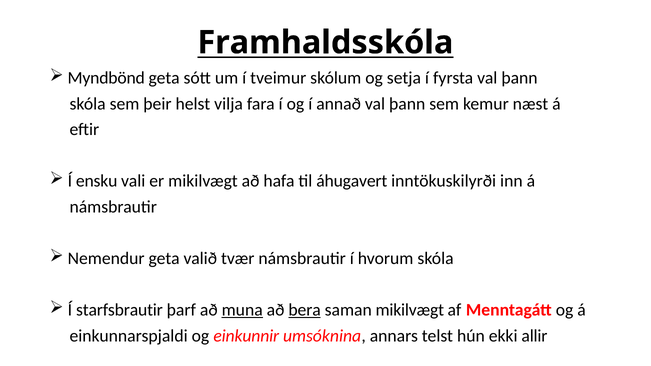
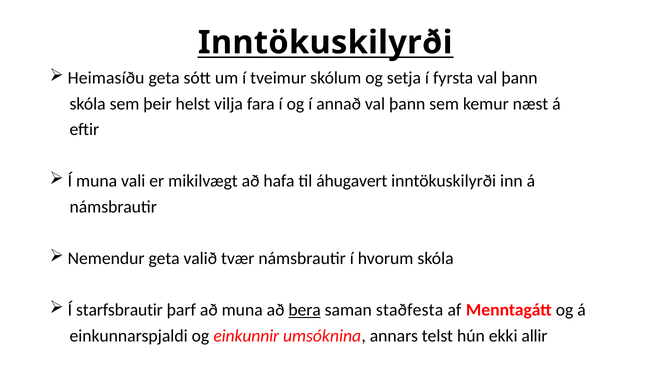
Framhaldsskóla at (325, 43): Framhaldsskóla -> Inntökuskilyrði
Myndbönd: Myndbönd -> Heimasíðu
Í ensku: ensku -> muna
muna at (242, 310) underline: present -> none
saman mikilvægt: mikilvægt -> staðfesta
